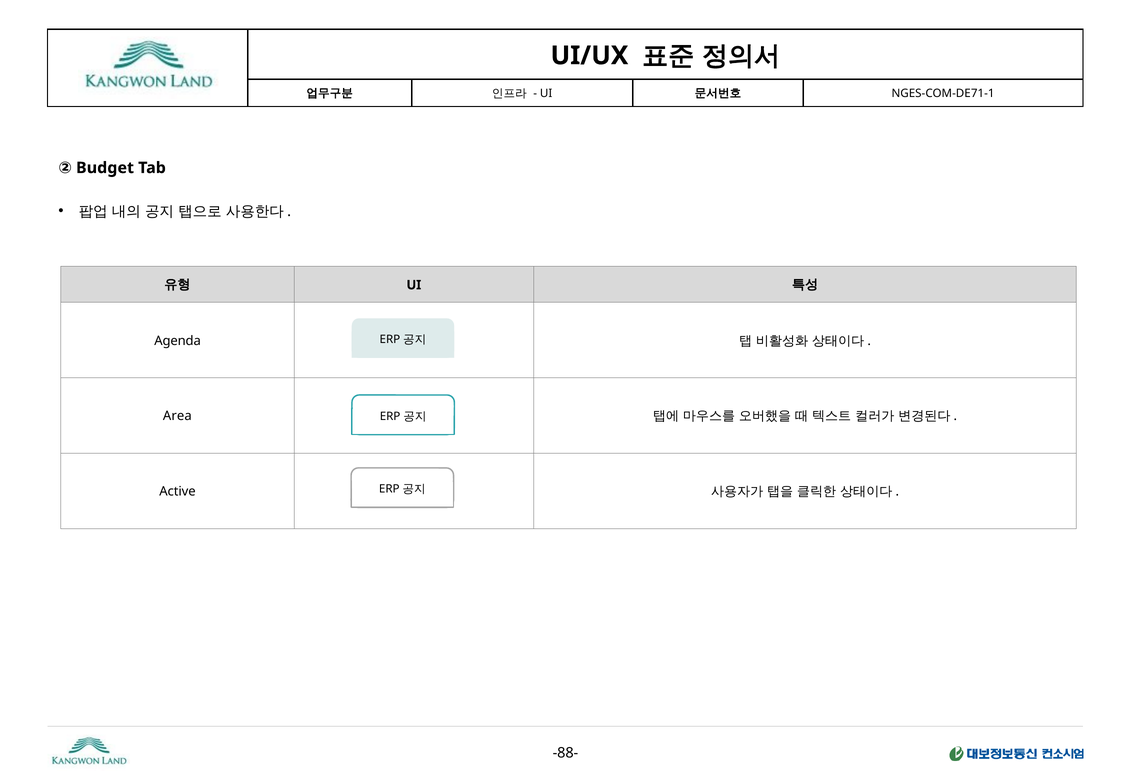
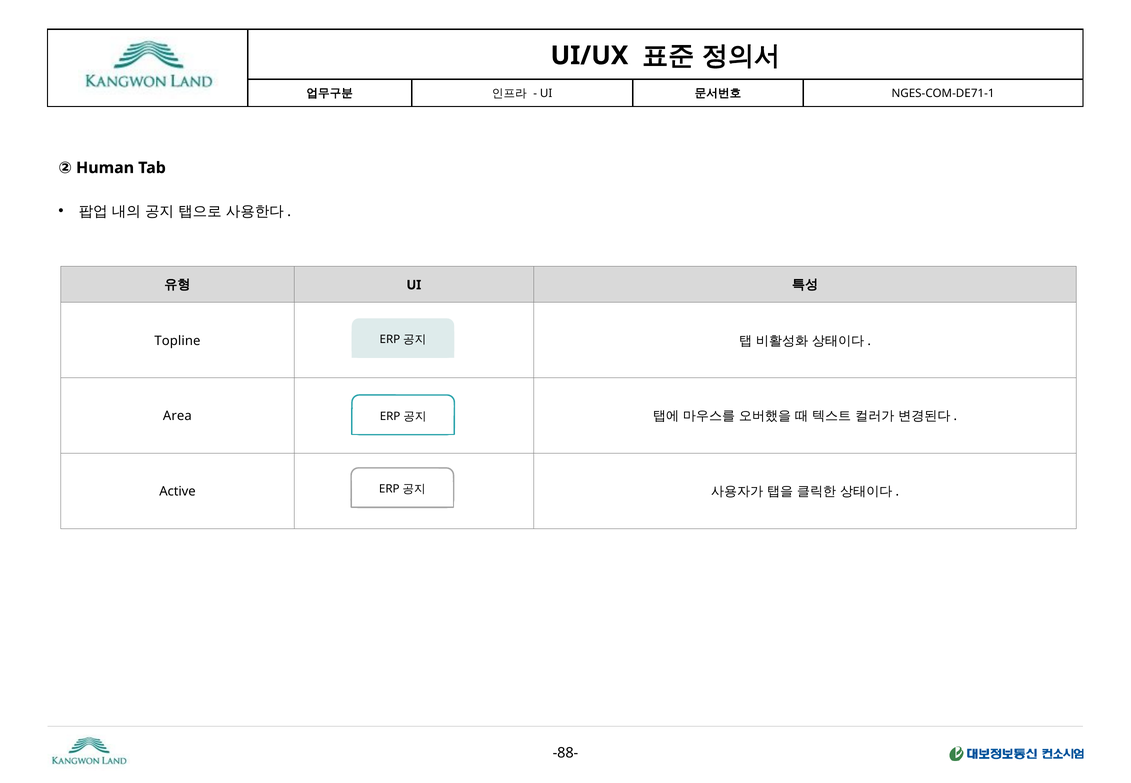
Budget: Budget -> Human
Agenda: Agenda -> Topline
